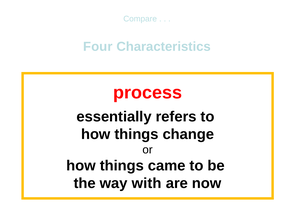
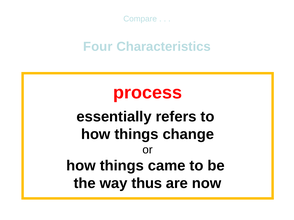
with: with -> thus
